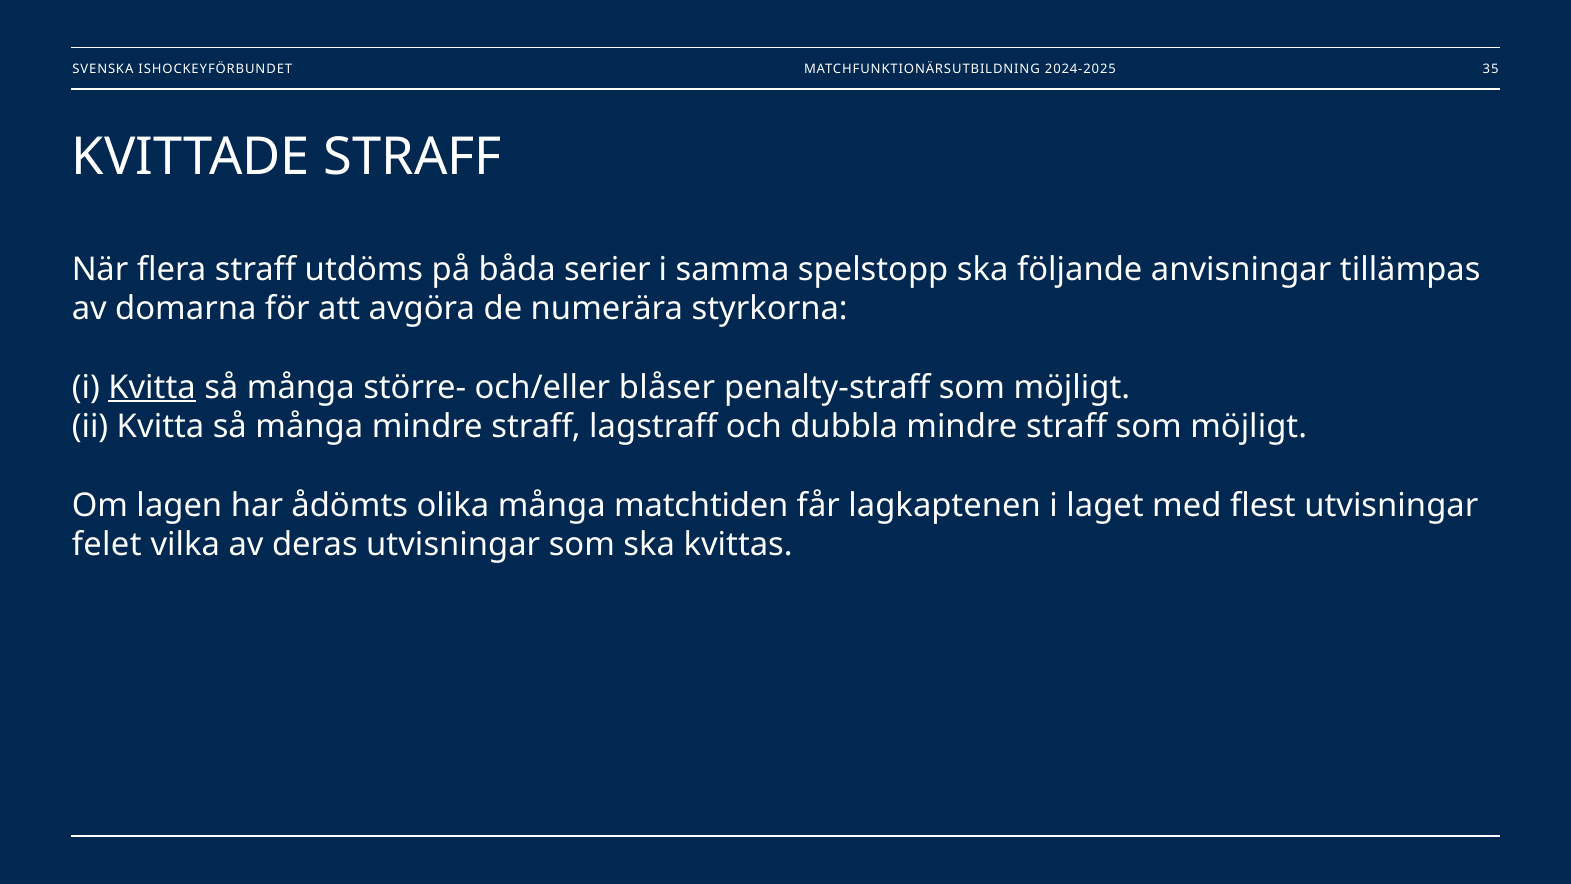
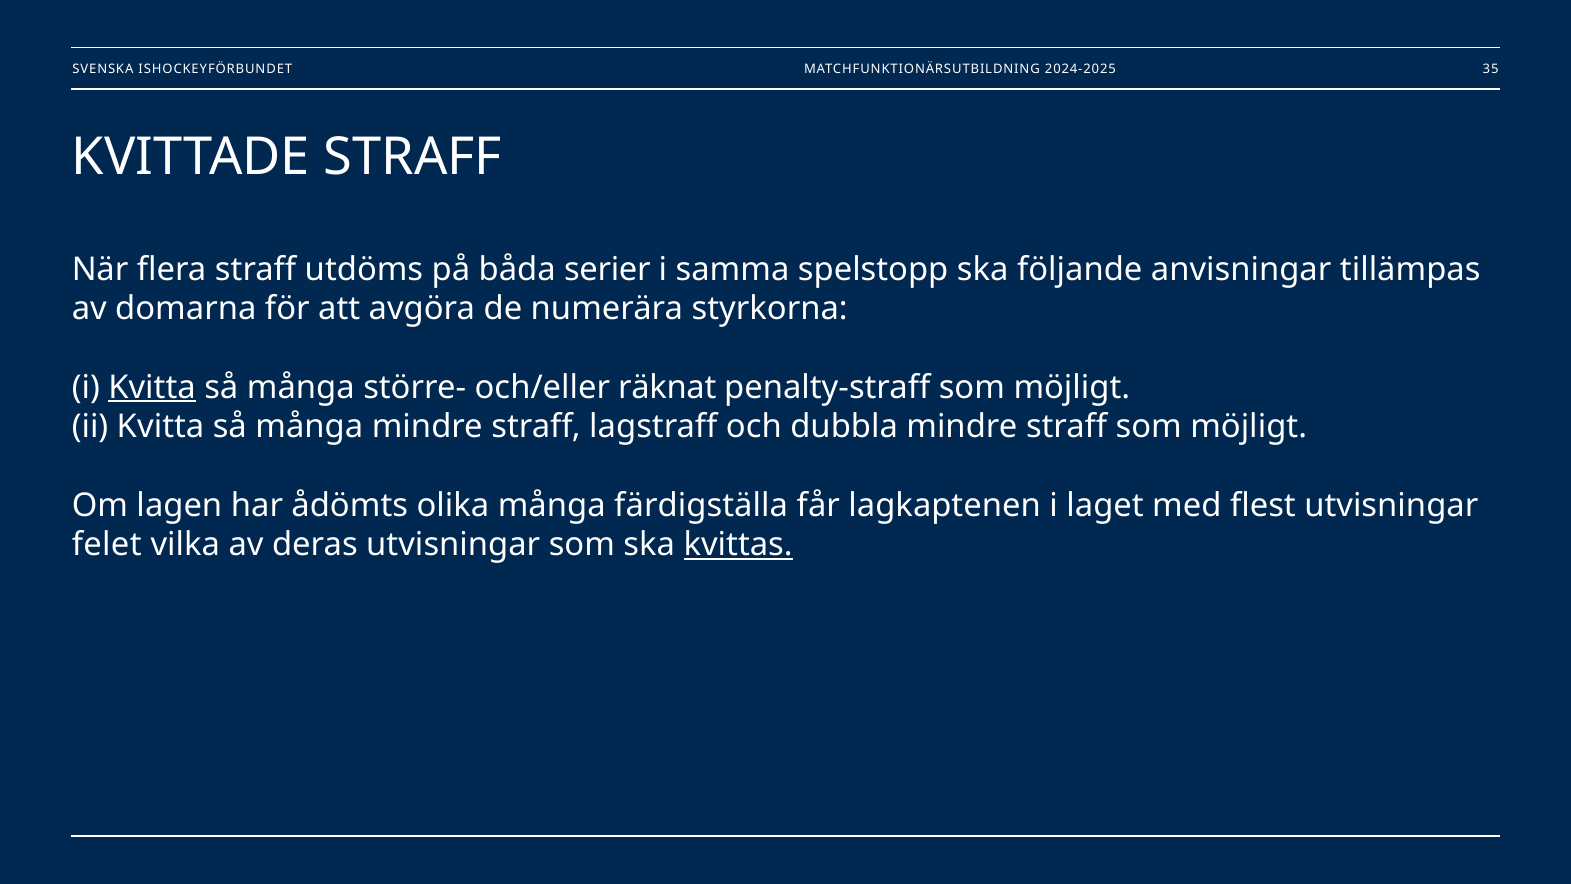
blåser: blåser -> räknat
matchtiden: matchtiden -> färdigställa
kvittas underline: none -> present
